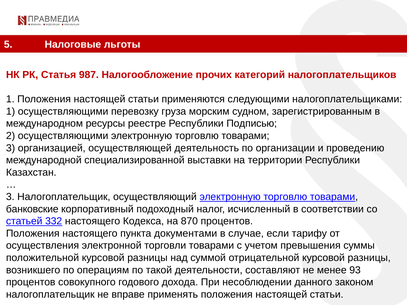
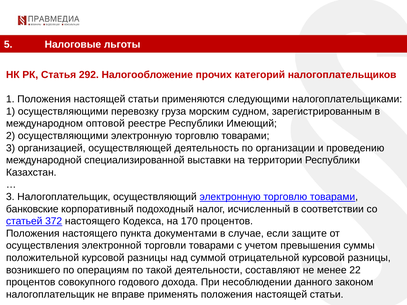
987: 987 -> 292
ресурсы: ресурсы -> оптовой
Подписью: Подписью -> Имеющий
332: 332 -> 372
870: 870 -> 170
тарифу: тарифу -> защите
93: 93 -> 22
